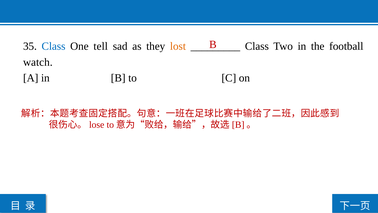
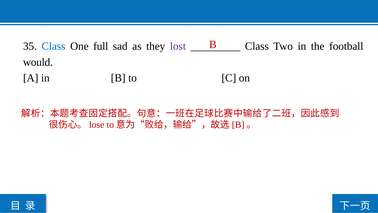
tell: tell -> full
lost colour: orange -> purple
watch: watch -> would
